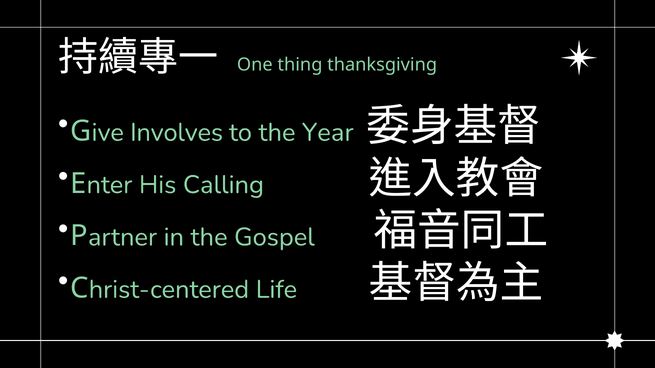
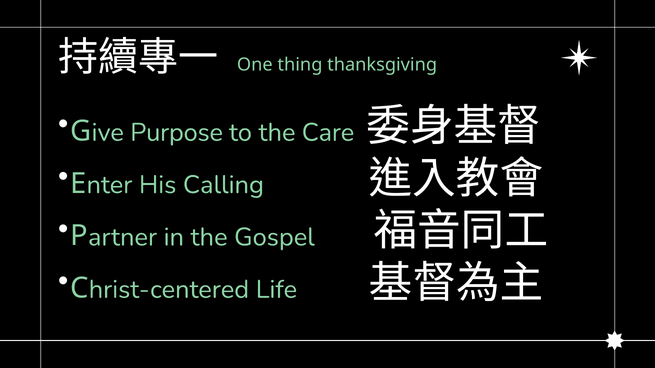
Involves: Involves -> Purpose
Year: Year -> Care
